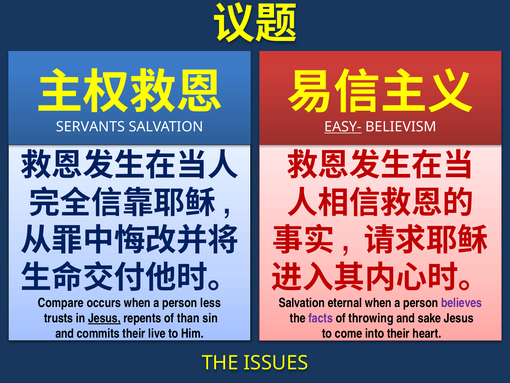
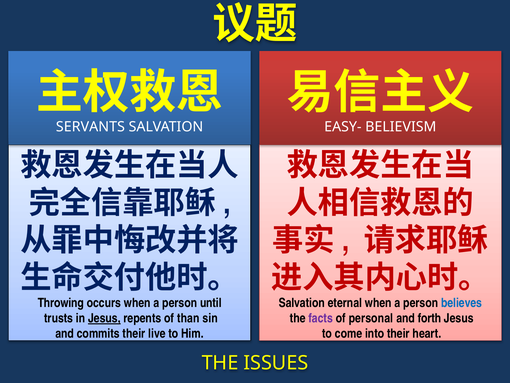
EASY- underline: present -> none
Compare: Compare -> Throwing
less: less -> until
believes colour: purple -> blue
throwing: throwing -> personal
sake: sake -> forth
